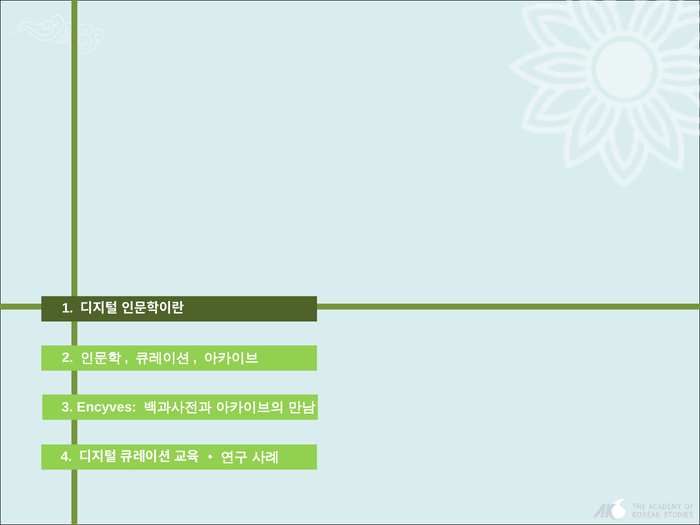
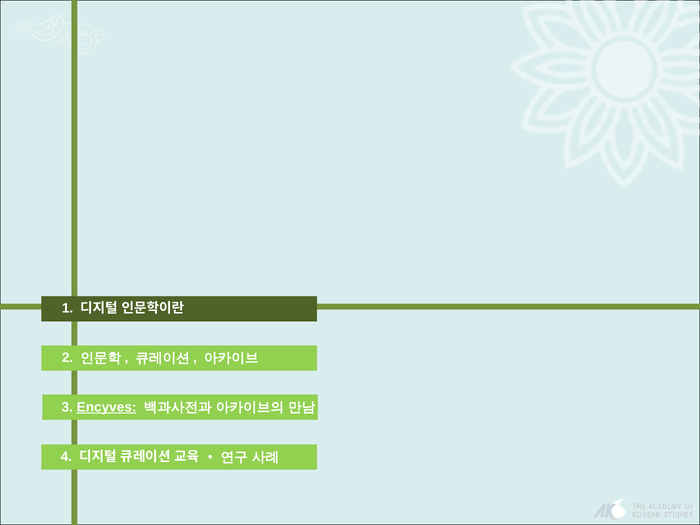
Encyves underline: none -> present
